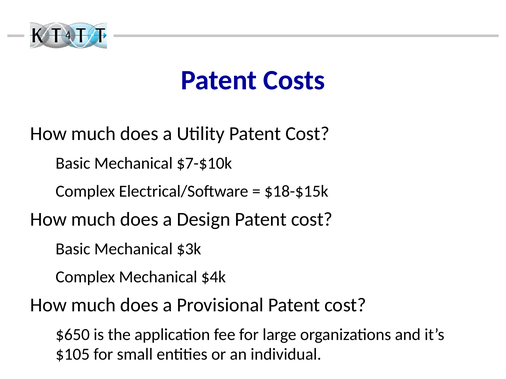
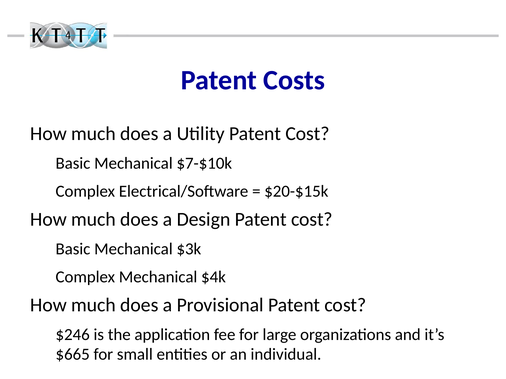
$18-$15k: $18-$15k -> $20-$15k
$650: $650 -> $246
$105: $105 -> $665
